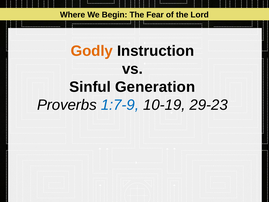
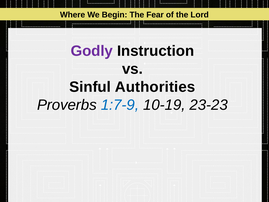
Godly colour: orange -> purple
Generation: Generation -> Authorities
29-23: 29-23 -> 23-23
